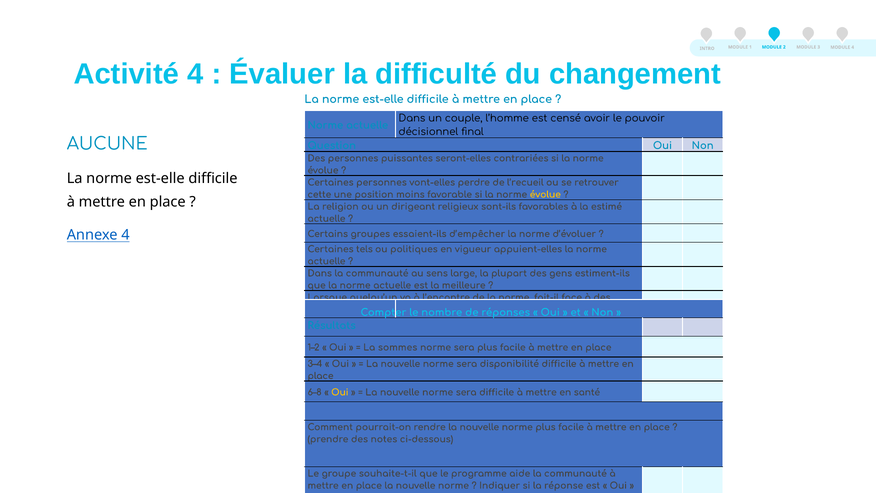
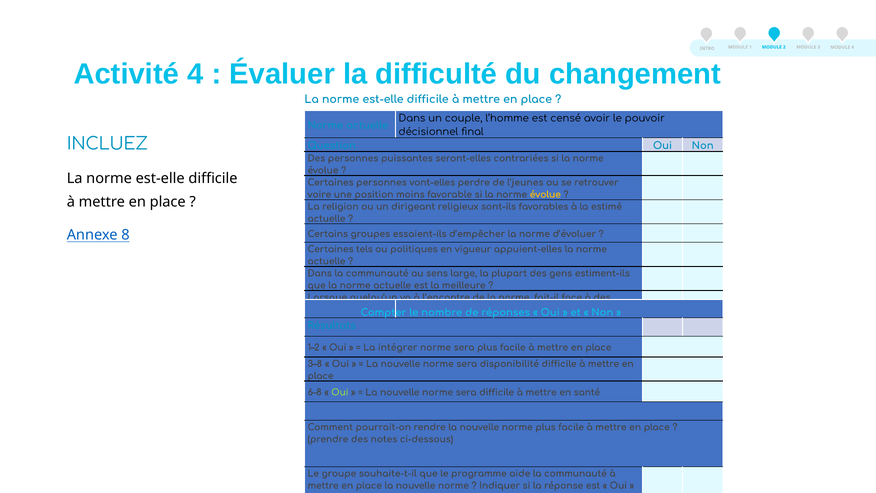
AUCUNE: AUCUNE -> INCLUEZ
l’recueil: l’recueil -> l’jeunes
cette: cette -> voire
Annexe 4: 4 -> 8
sommes: sommes -> intégrer
3–4: 3–4 -> 3–8
Oui at (340, 392) colour: yellow -> light green
